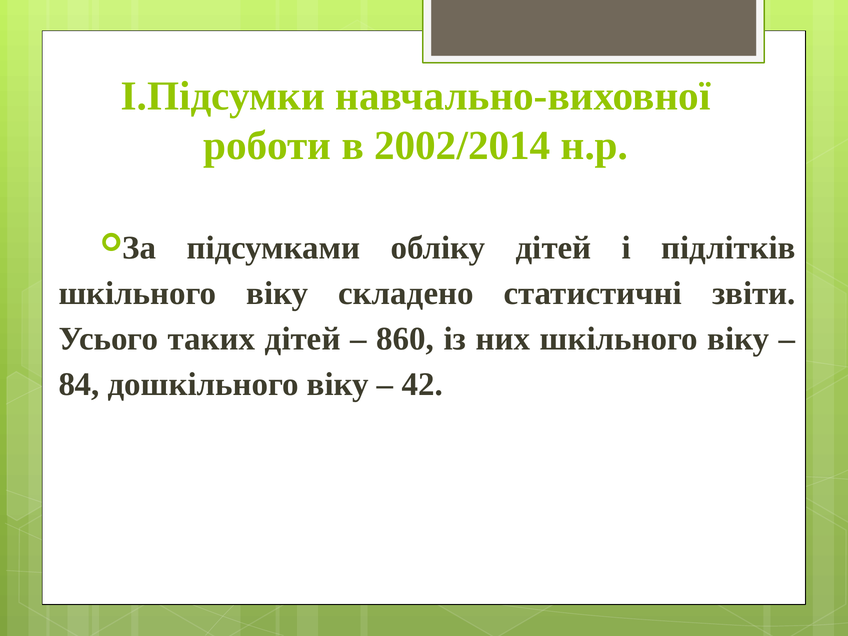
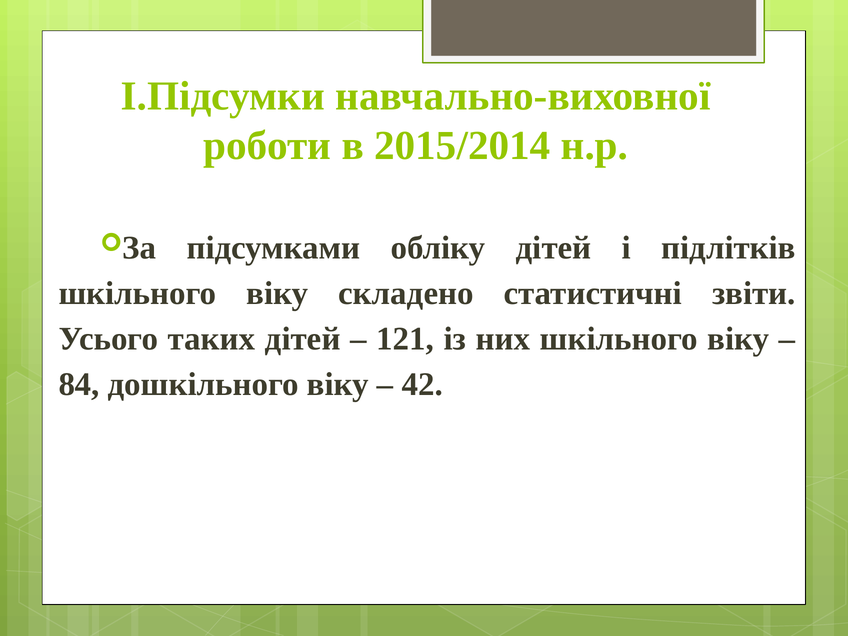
2002/2014: 2002/2014 -> 2015/2014
860: 860 -> 121
